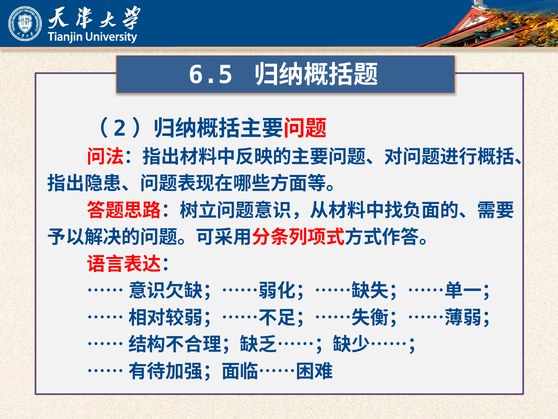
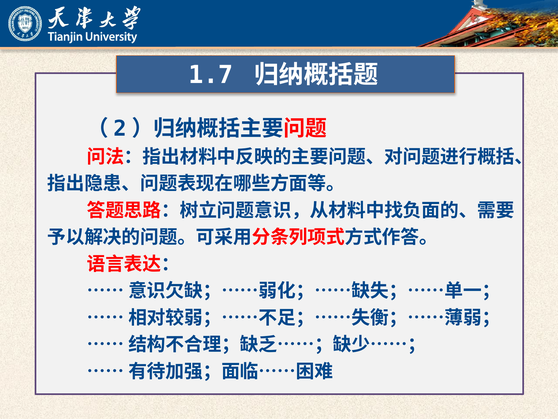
6.5: 6.5 -> 1.7
